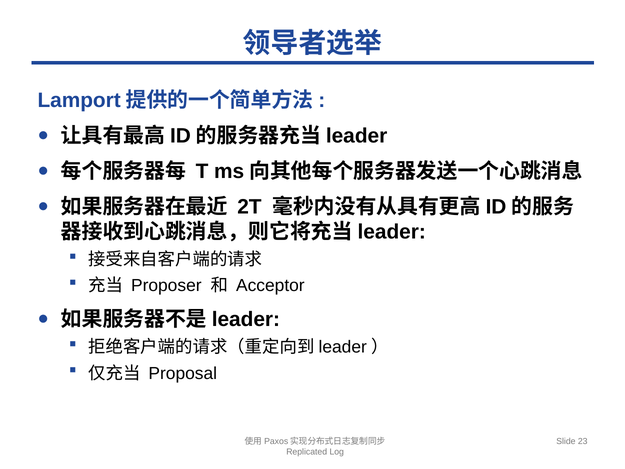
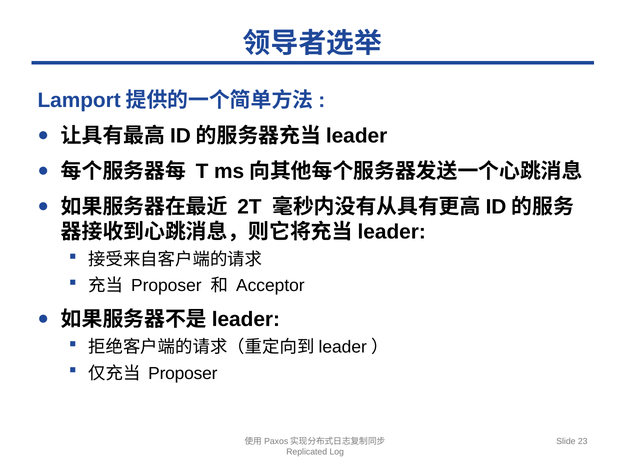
Proposal at (183, 373): Proposal -> Proposer
